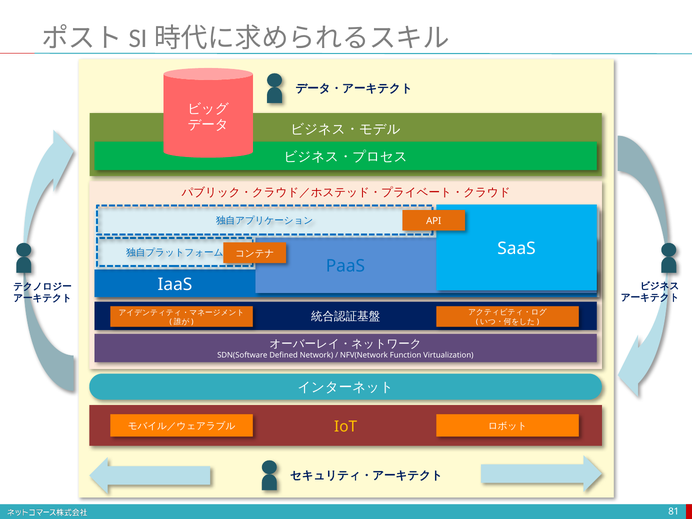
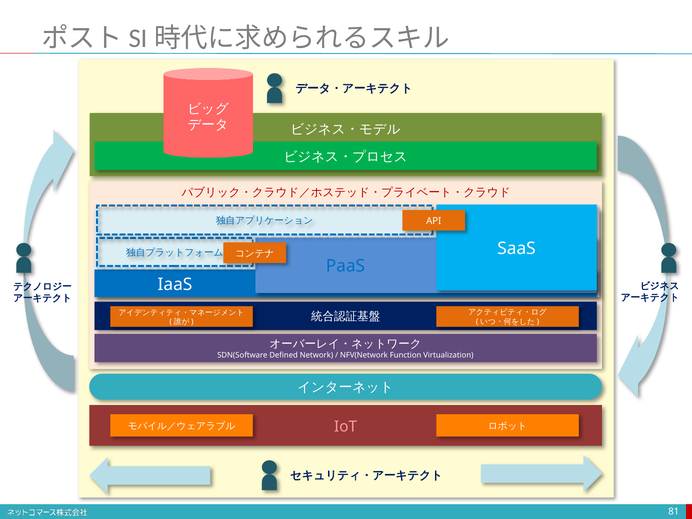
IoT colour: yellow -> pink
